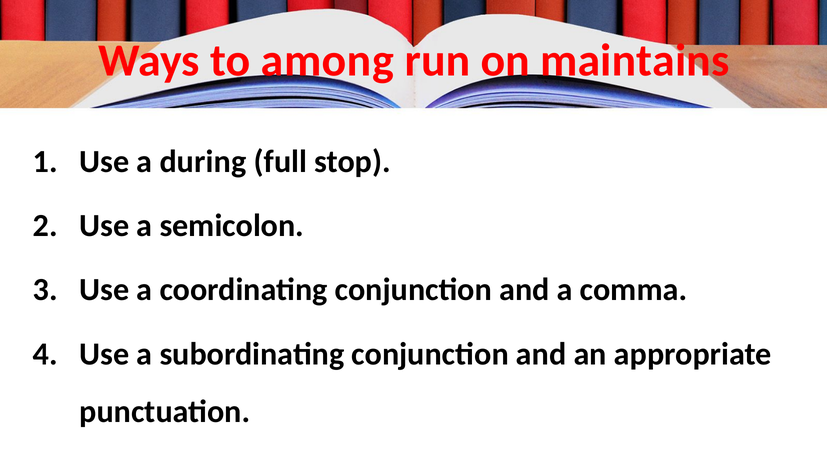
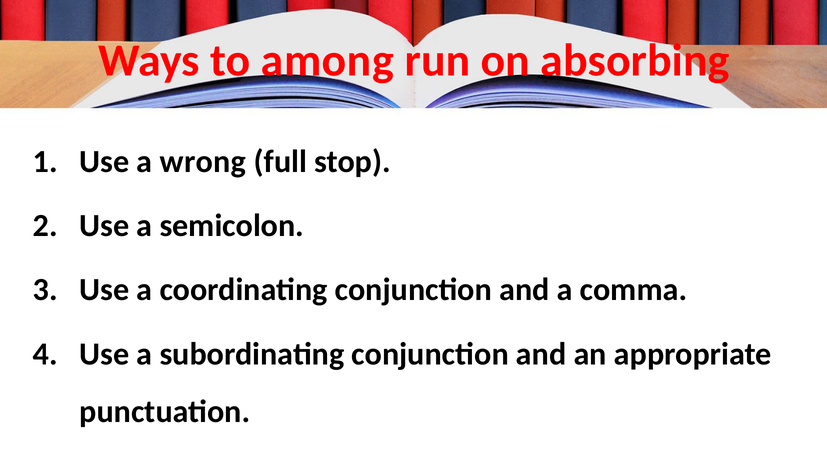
maintains: maintains -> absorbing
during: during -> wrong
